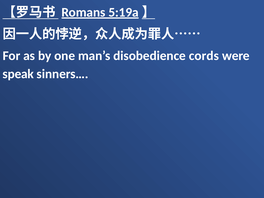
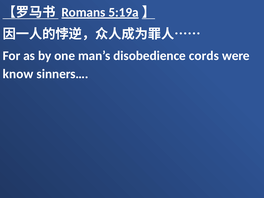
speak: speak -> know
